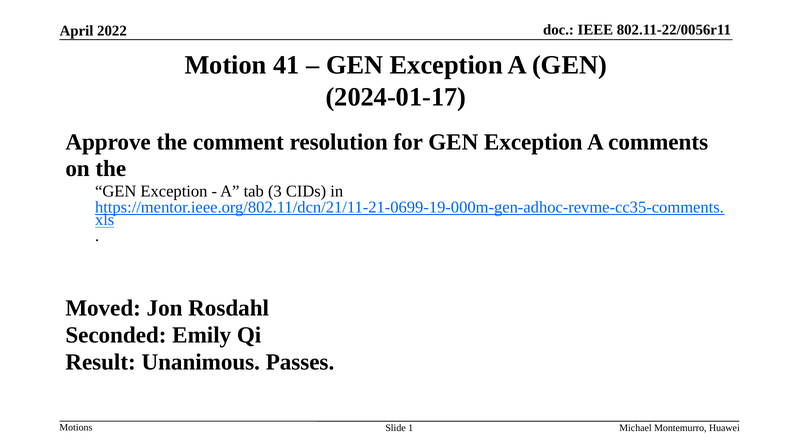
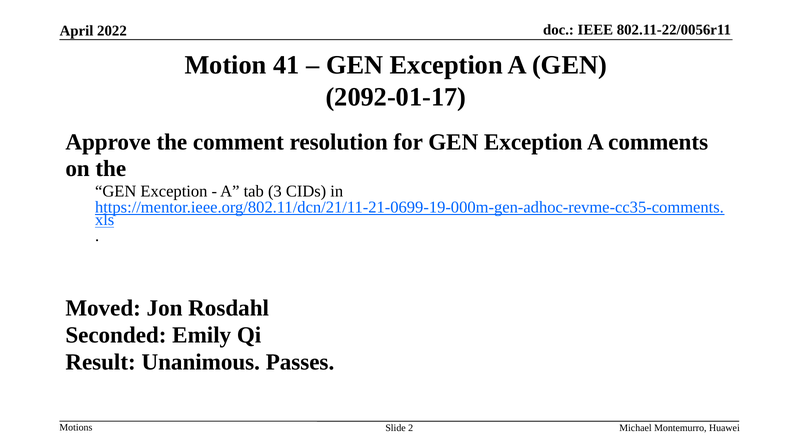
2024-01-17: 2024-01-17 -> 2092-01-17
1: 1 -> 2
